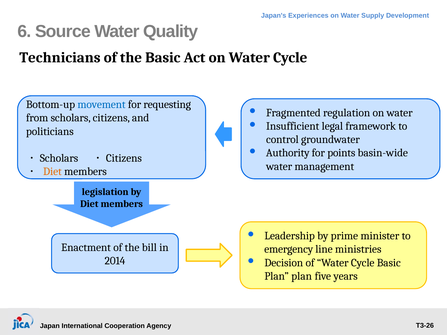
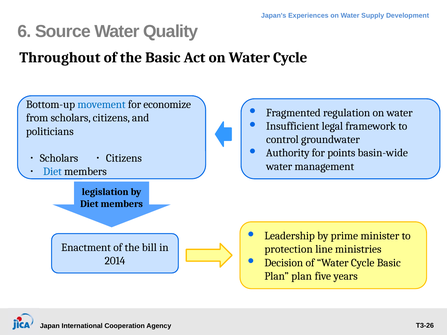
Technicians: Technicians -> Throughout
requesting: requesting -> economize
Diet at (52, 172) colour: orange -> blue
emergency: emergency -> protection
